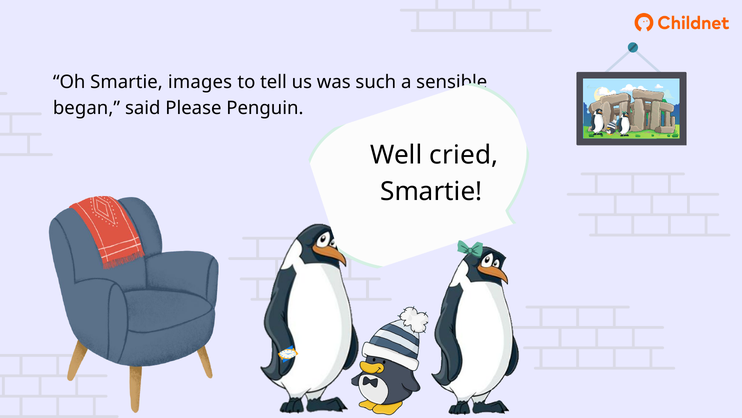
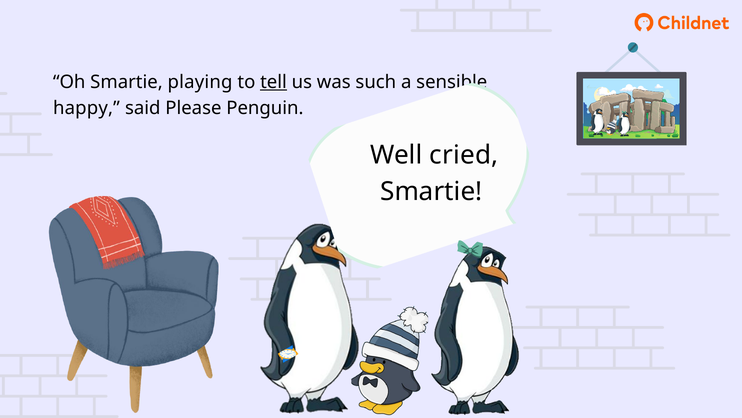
images: images -> playing
tell underline: none -> present
began: began -> happy
